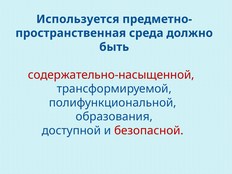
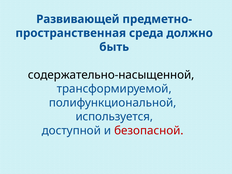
Используется: Используется -> Развивающей
содержательно-насыщенной colour: red -> black
образования: образования -> используется
